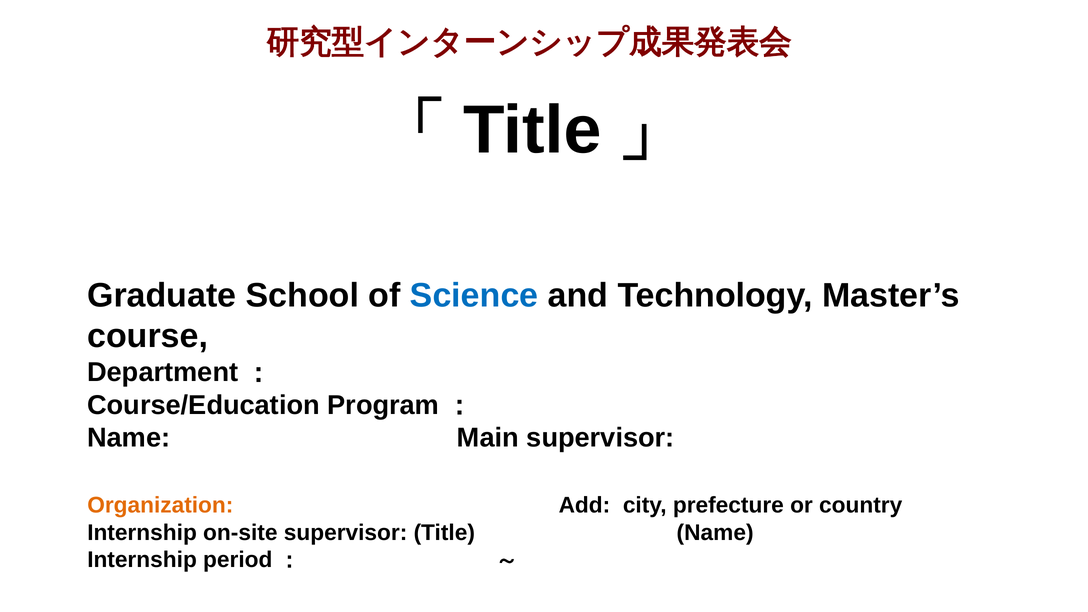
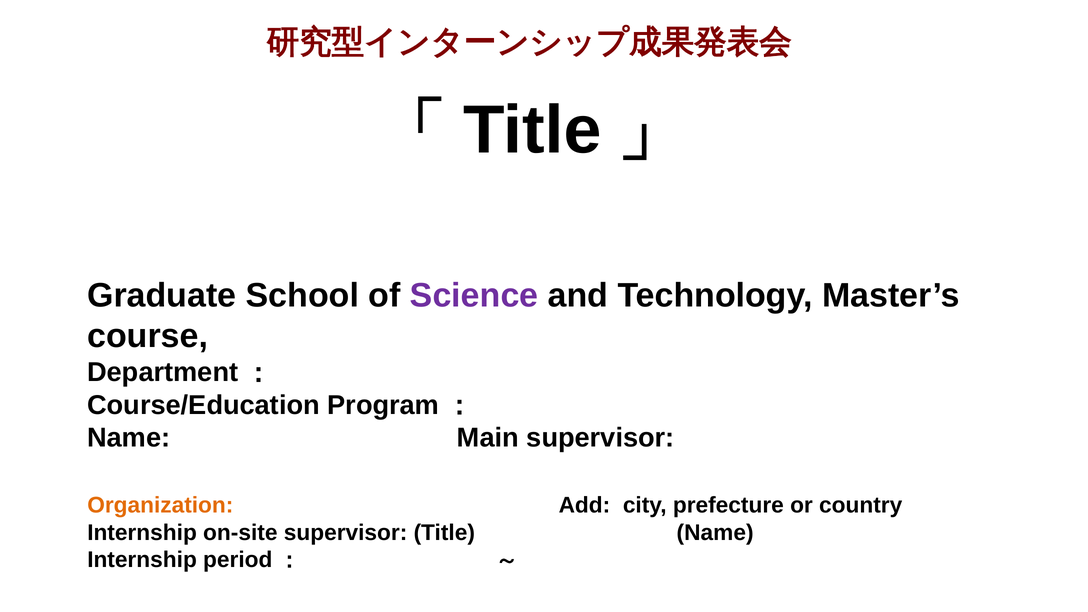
Science colour: blue -> purple
